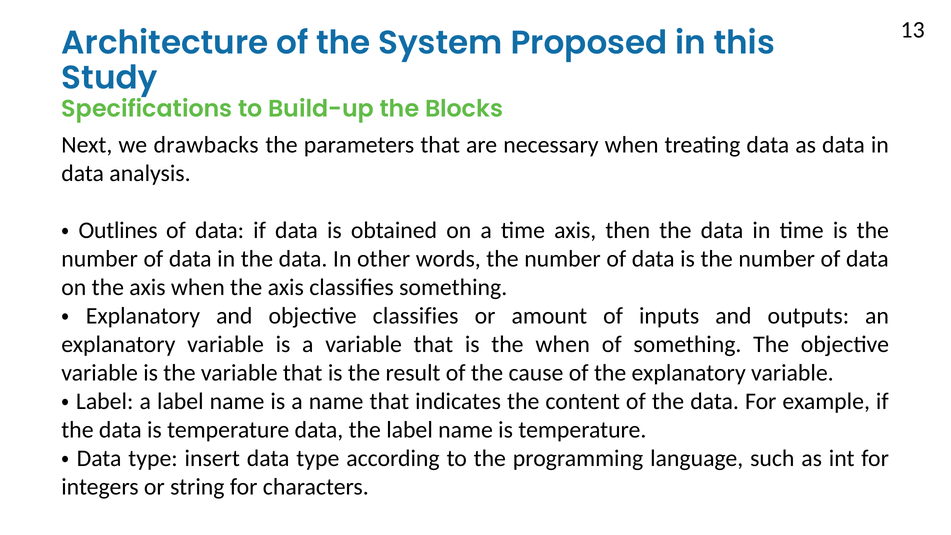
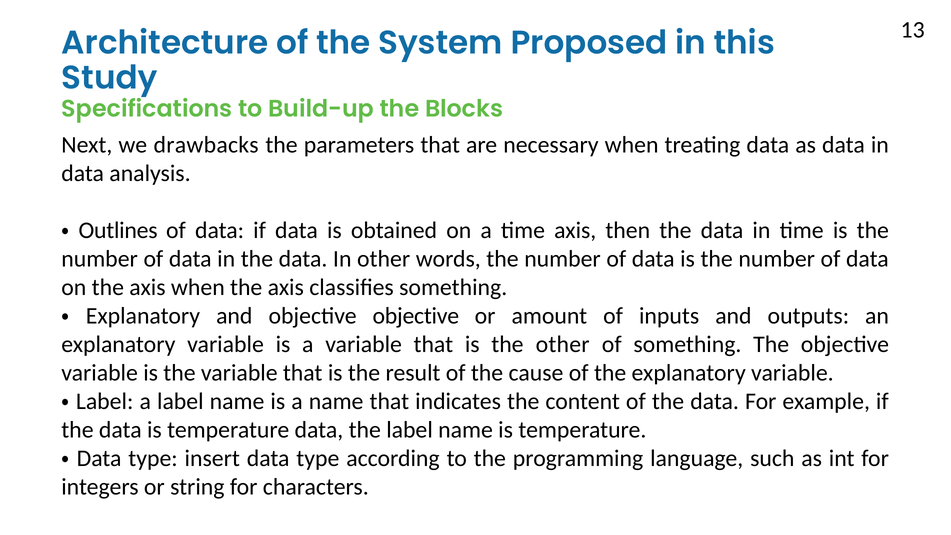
objective classifies: classifies -> objective
the when: when -> other
